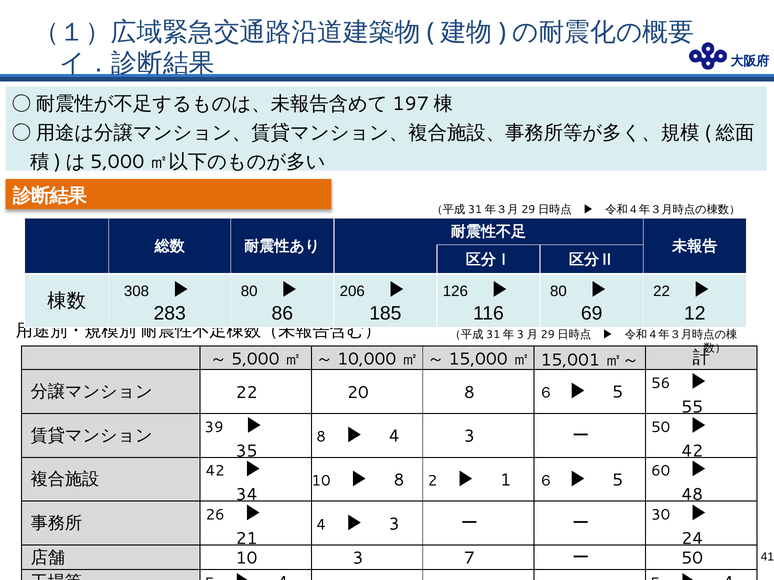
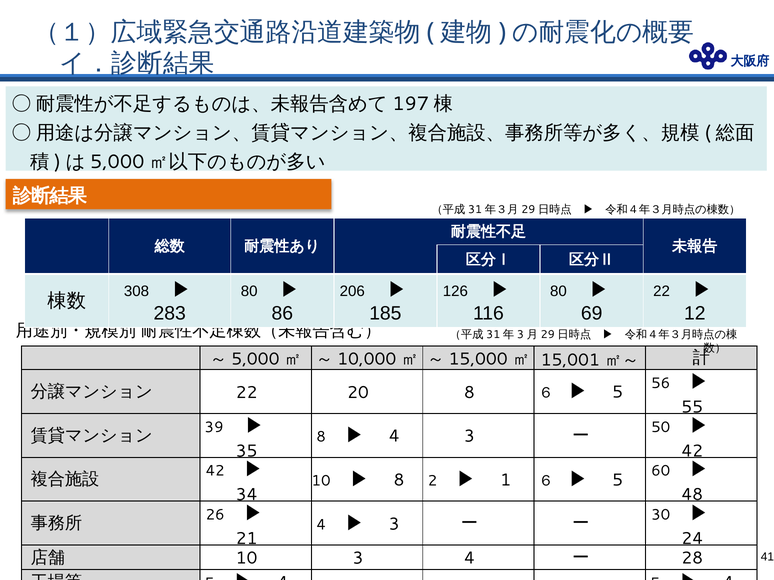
3 7: 7 -> 4
50 at (692, 559): 50 -> 28
